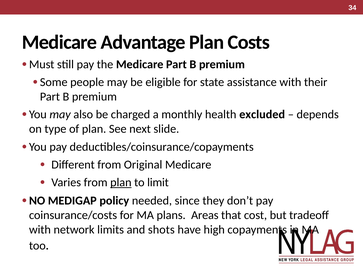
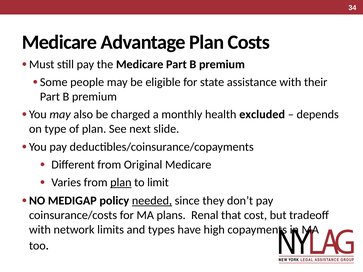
needed underline: none -> present
Areas: Areas -> Renal
shots: shots -> types
